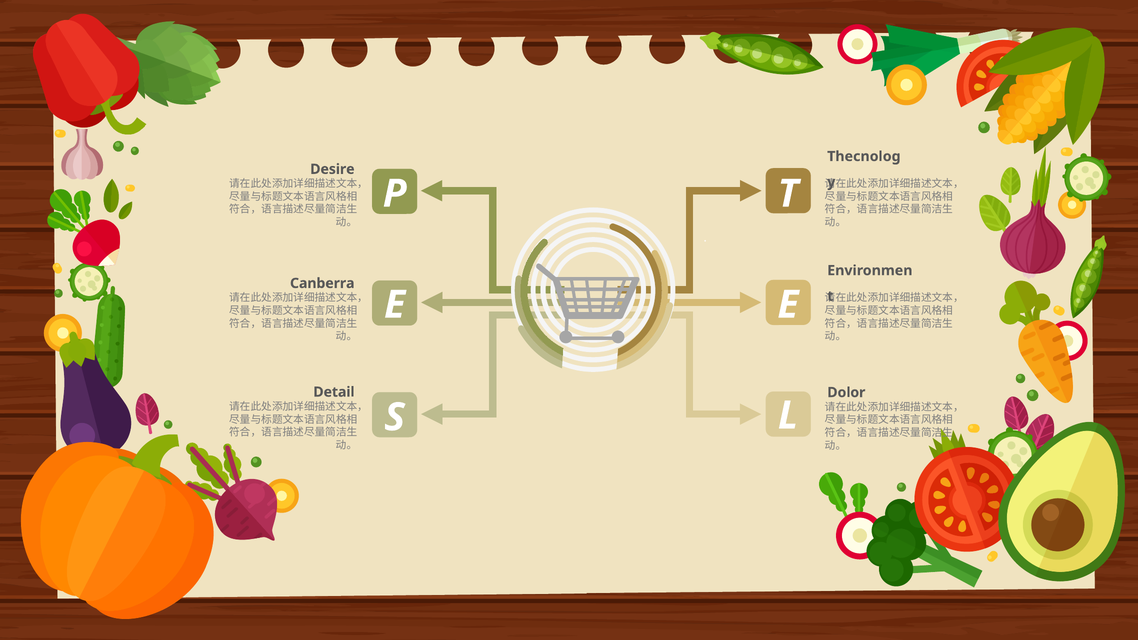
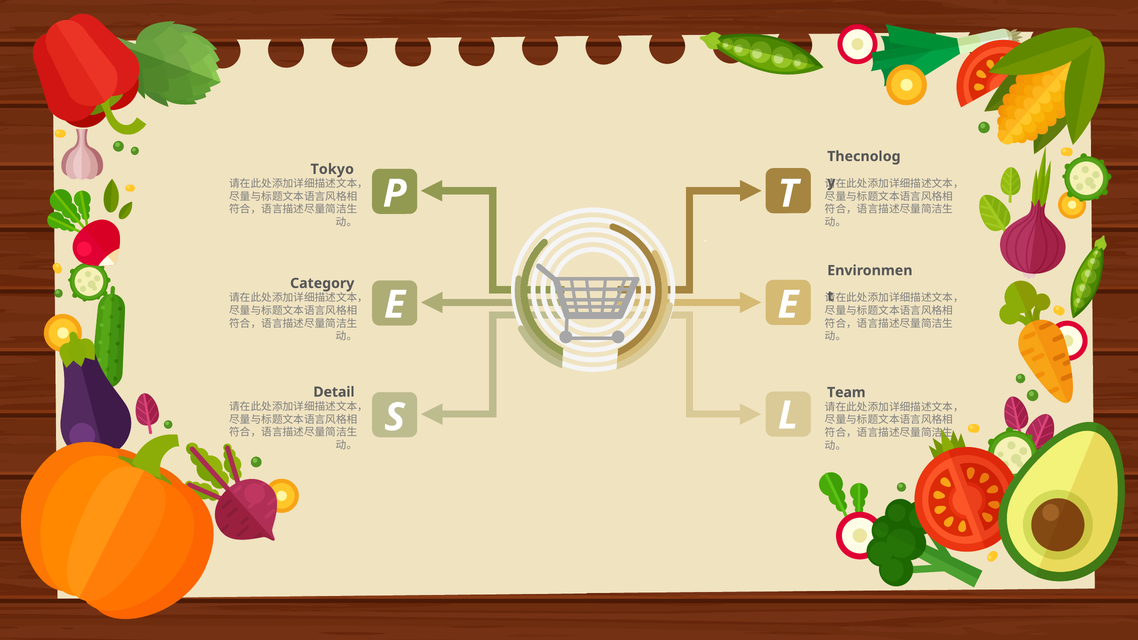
Desire: Desire -> Tokyo
Canberra: Canberra -> Category
Dolor: Dolor -> Team
